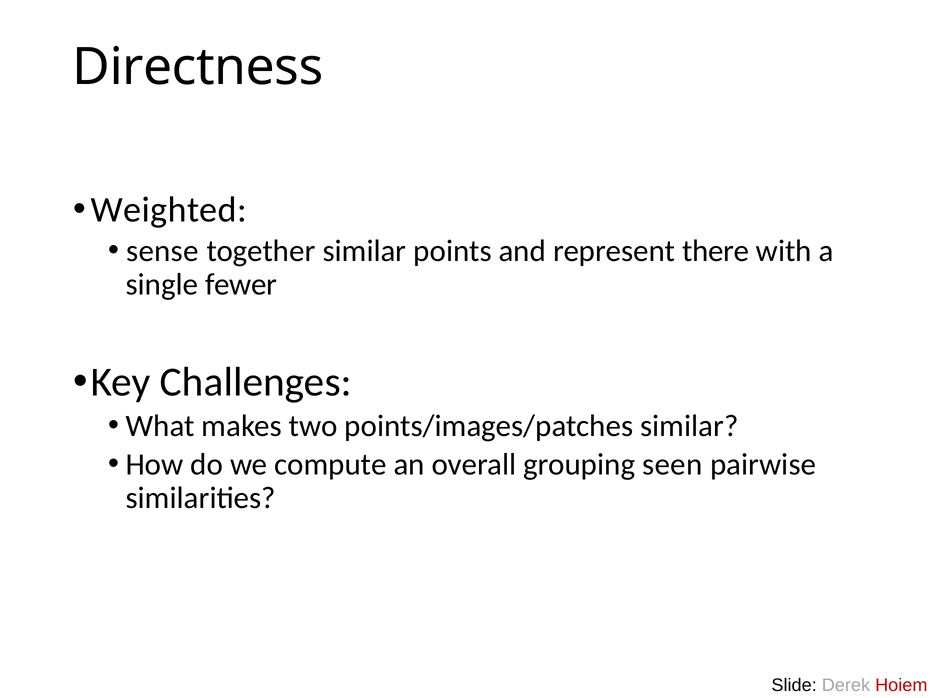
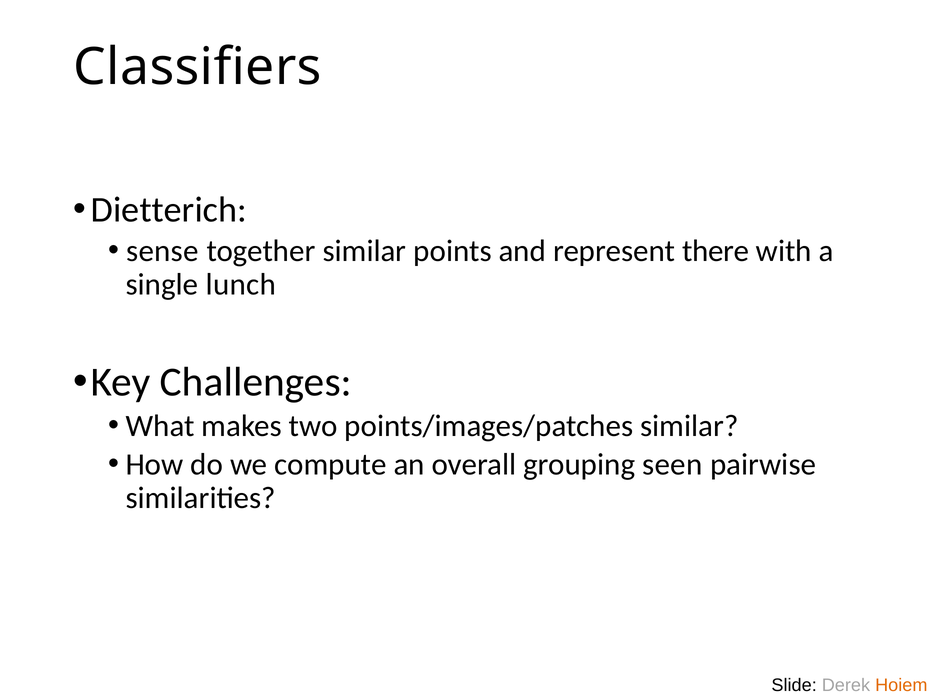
Directness: Directness -> Classifiers
Weighted: Weighted -> Dietterich
fewer: fewer -> lunch
Hoiem colour: red -> orange
